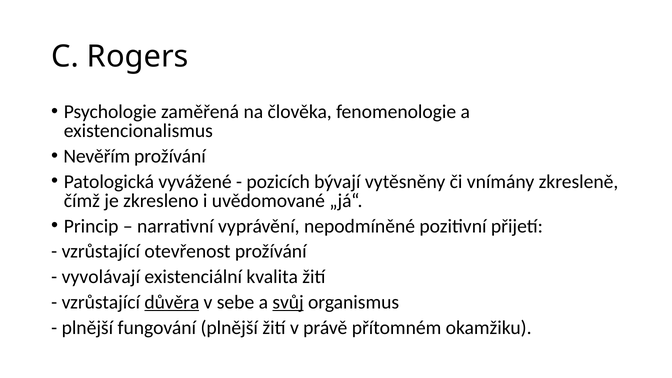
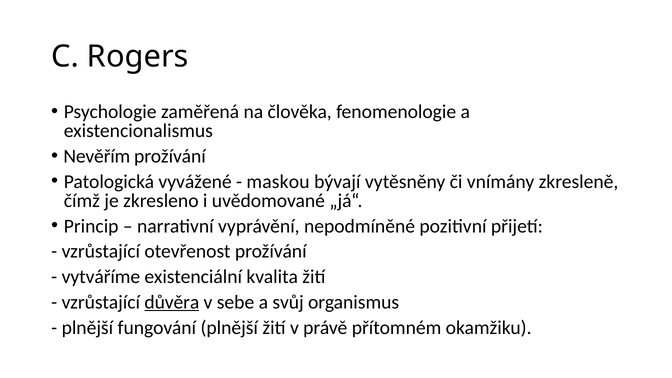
pozicích: pozicích -> maskou
vyvolávají: vyvolávají -> vytváříme
svůj underline: present -> none
